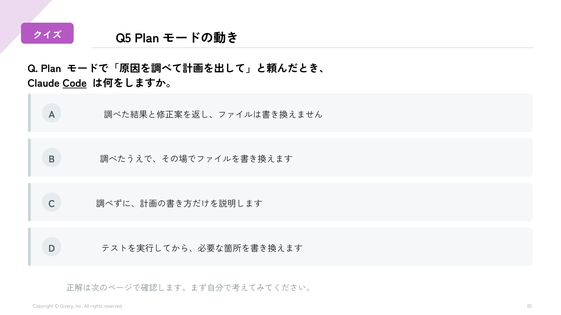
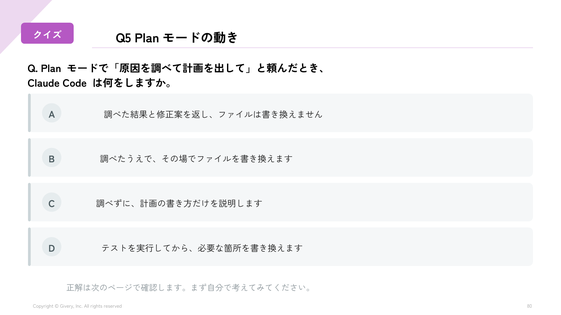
Code underline: present -> none
